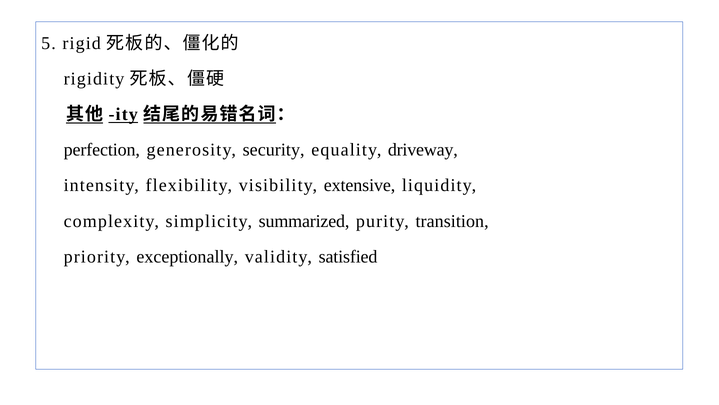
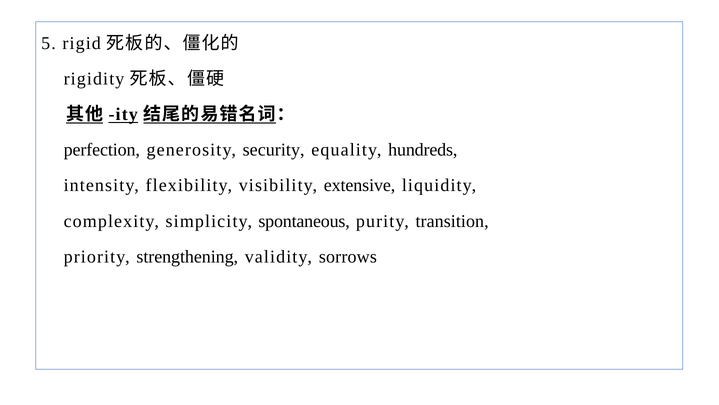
driveway: driveway -> hundreds
summarized: summarized -> spontaneous
exceptionally: exceptionally -> strengthening
satisfied: satisfied -> sorrows
